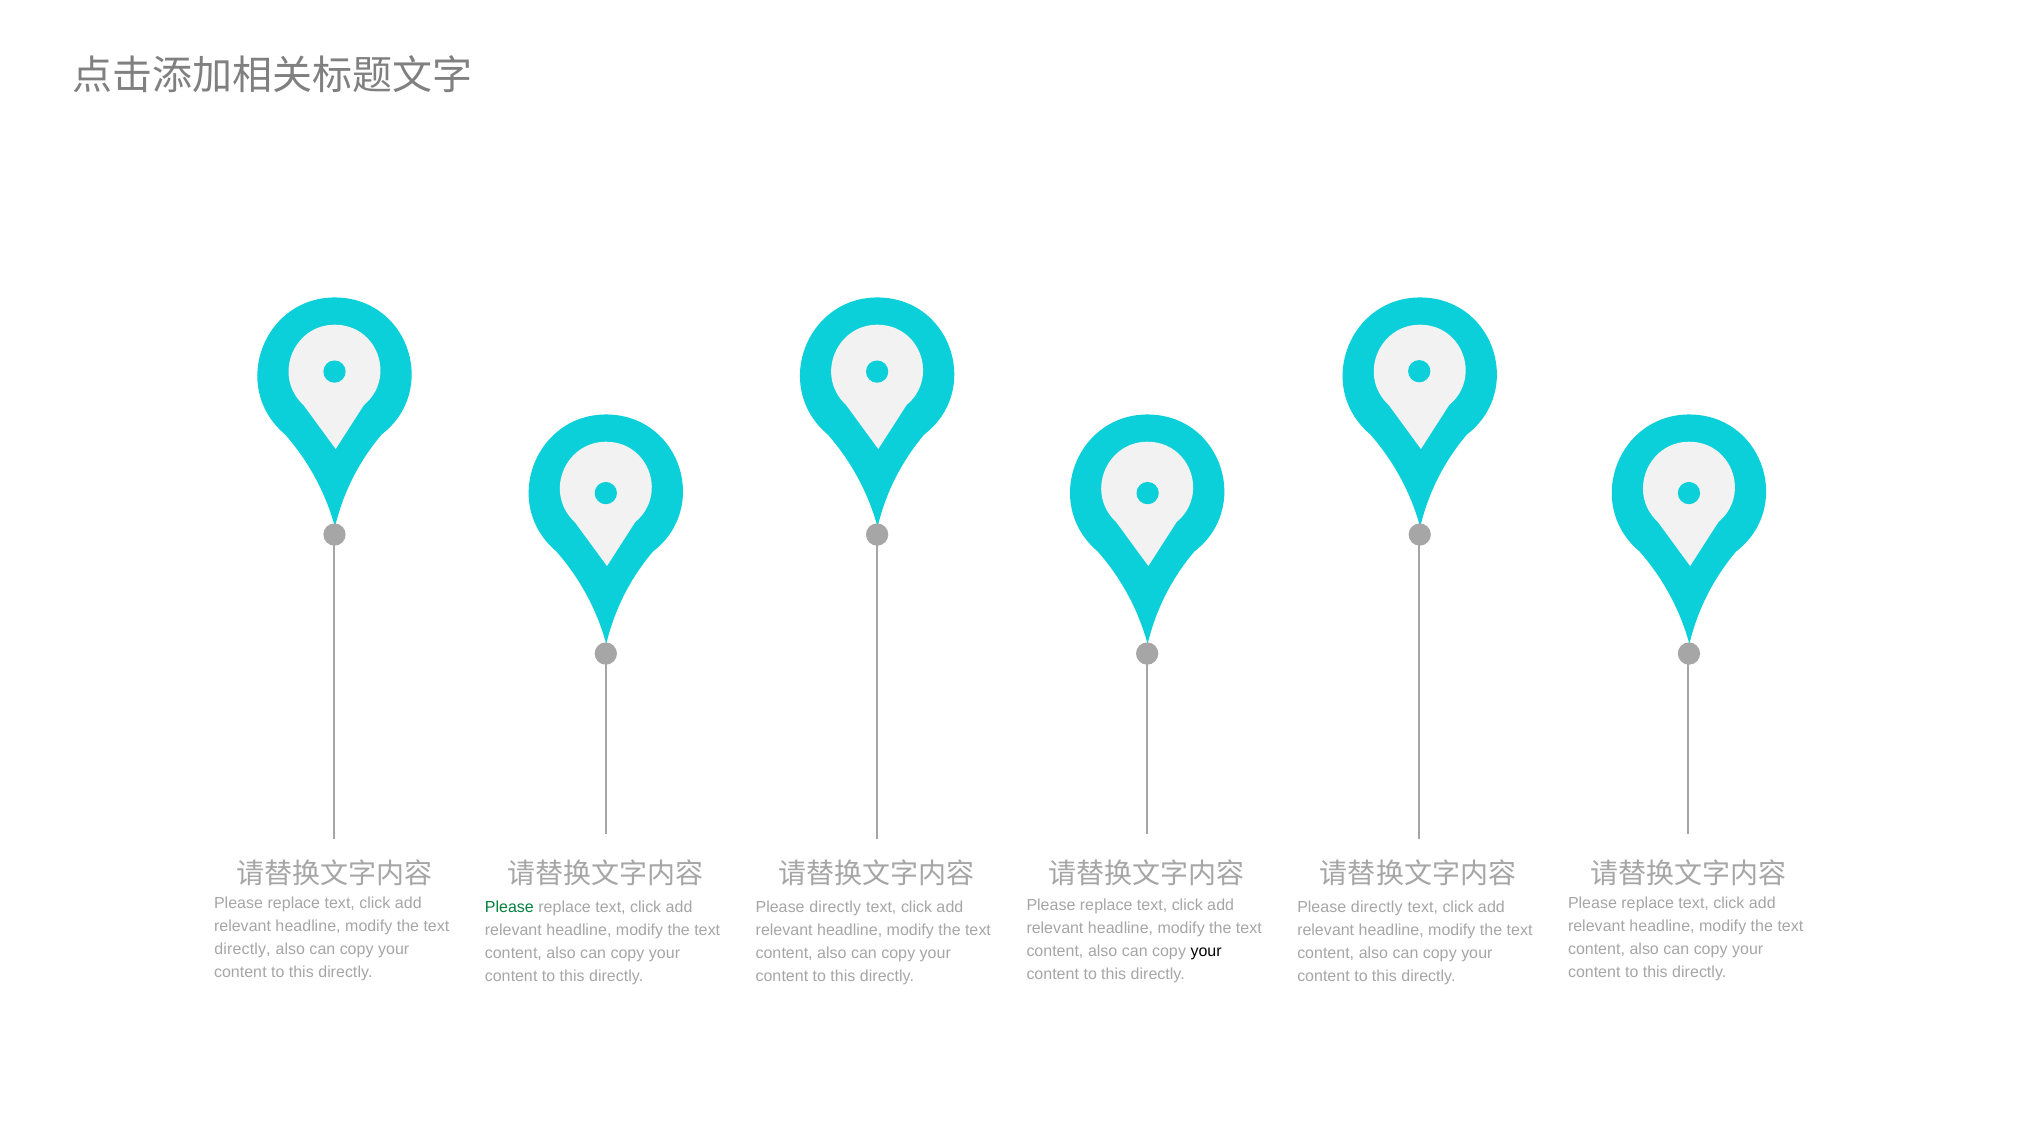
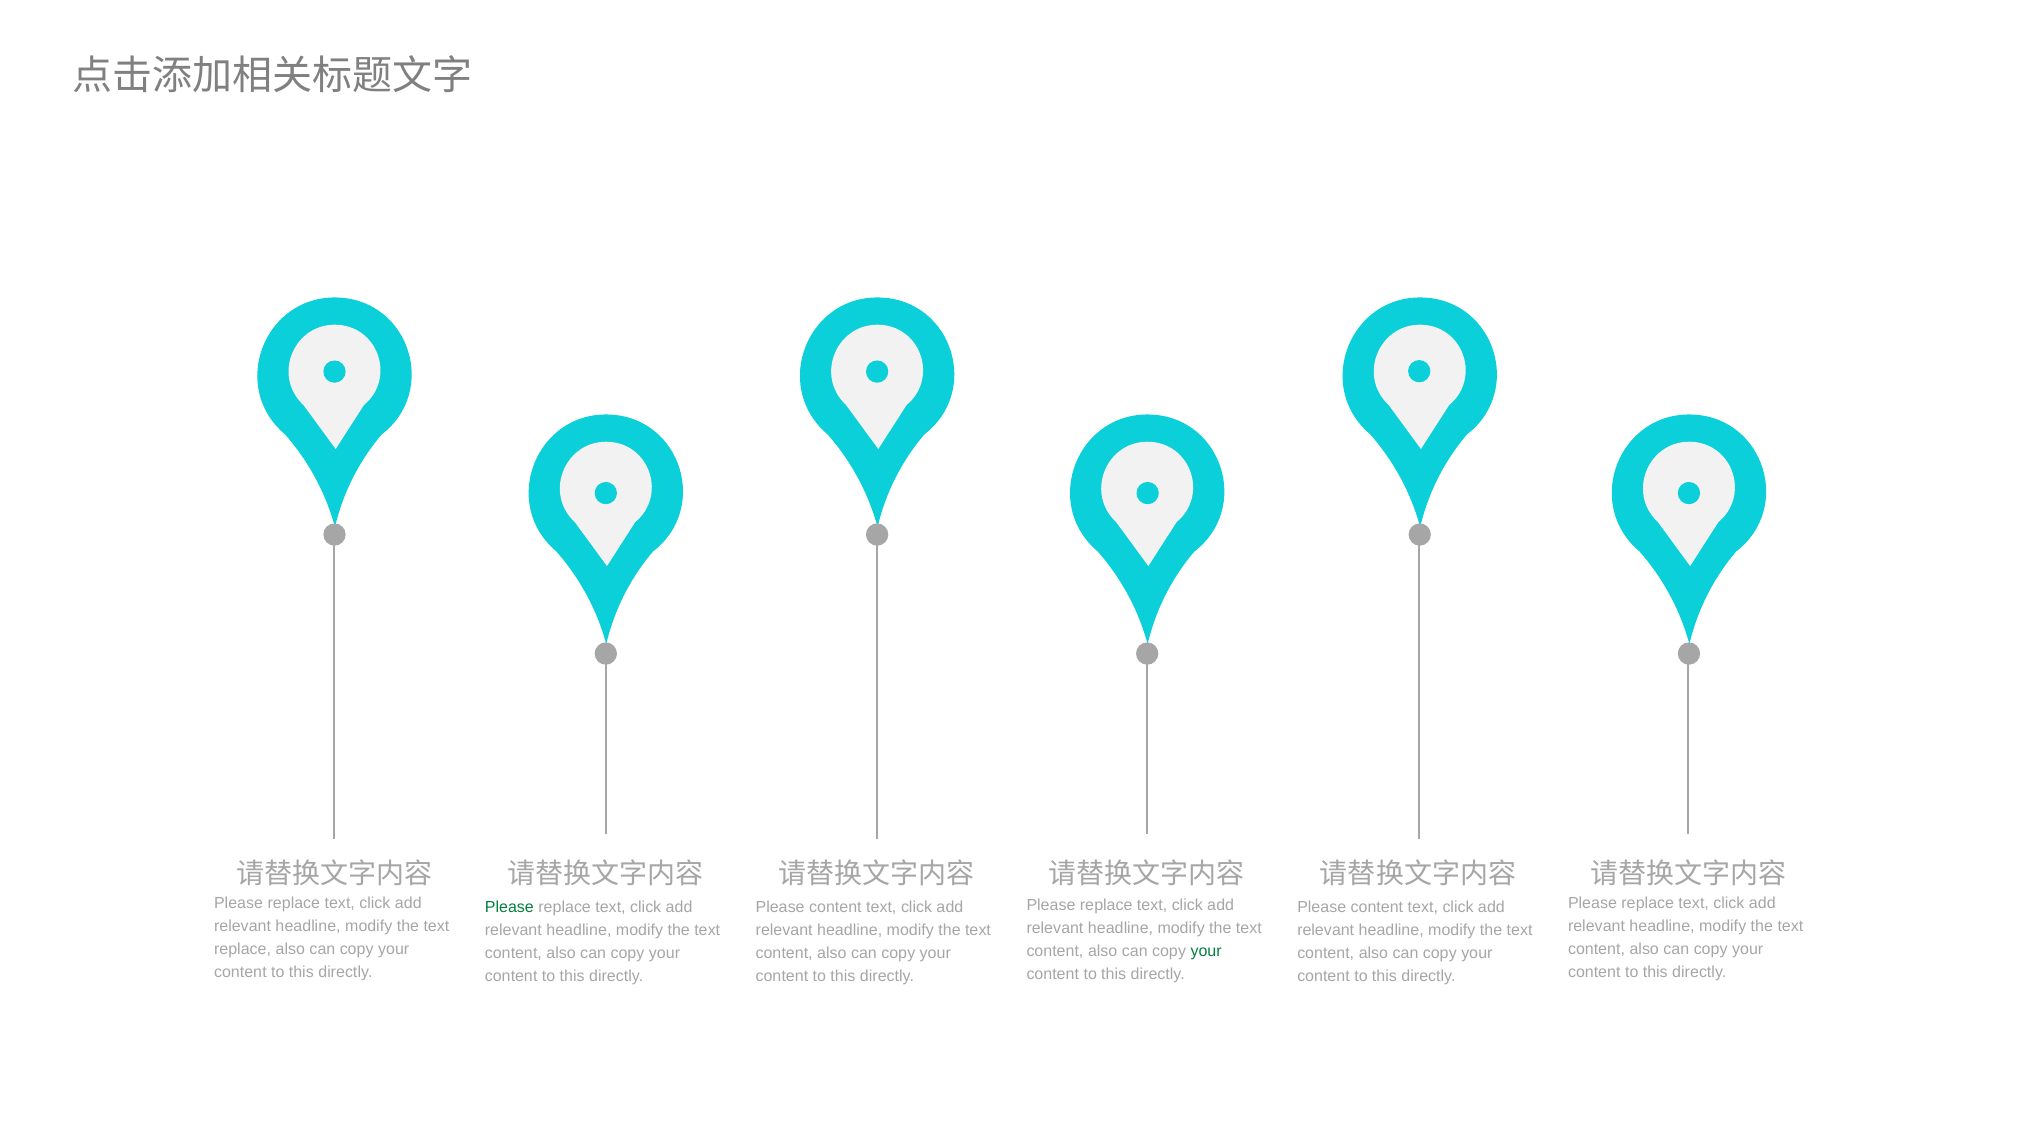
directly at (835, 908): directly -> content
directly at (1377, 908): directly -> content
directly at (242, 949): directly -> replace
your at (1206, 952) colour: black -> green
